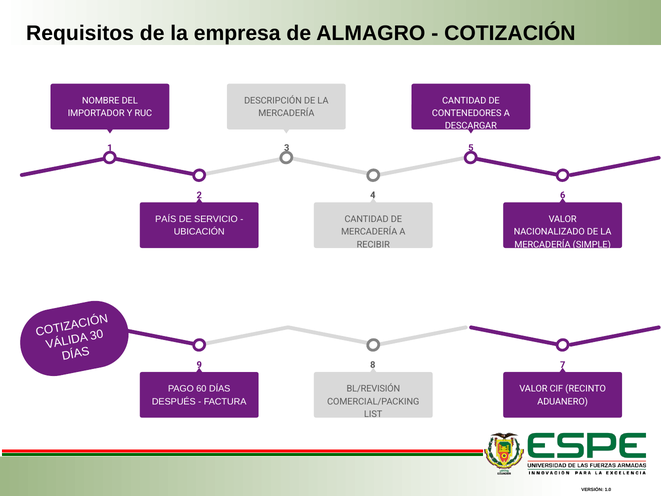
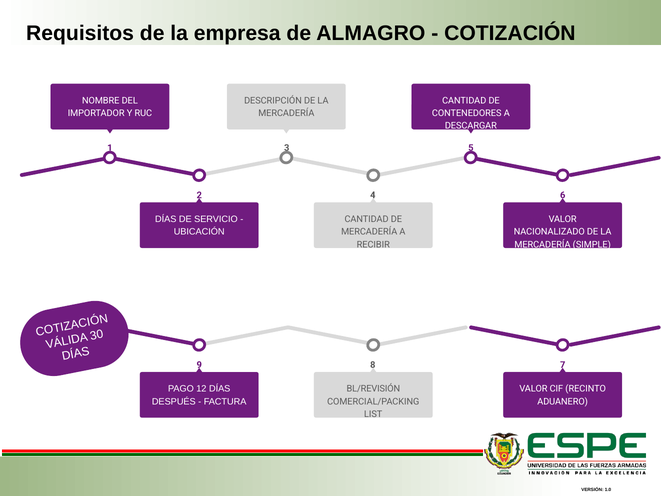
PAÍS at (166, 219): PAÍS -> DÍAS
60: 60 -> 12
